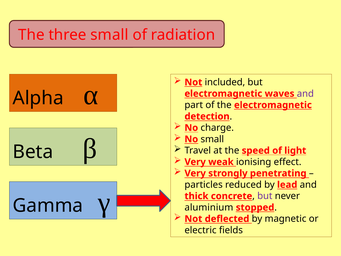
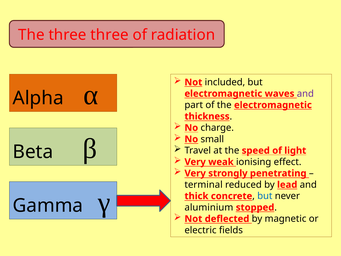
three small: small -> three
detection: detection -> thickness
particles: particles -> terminal
but at (265, 196) colour: purple -> blue
